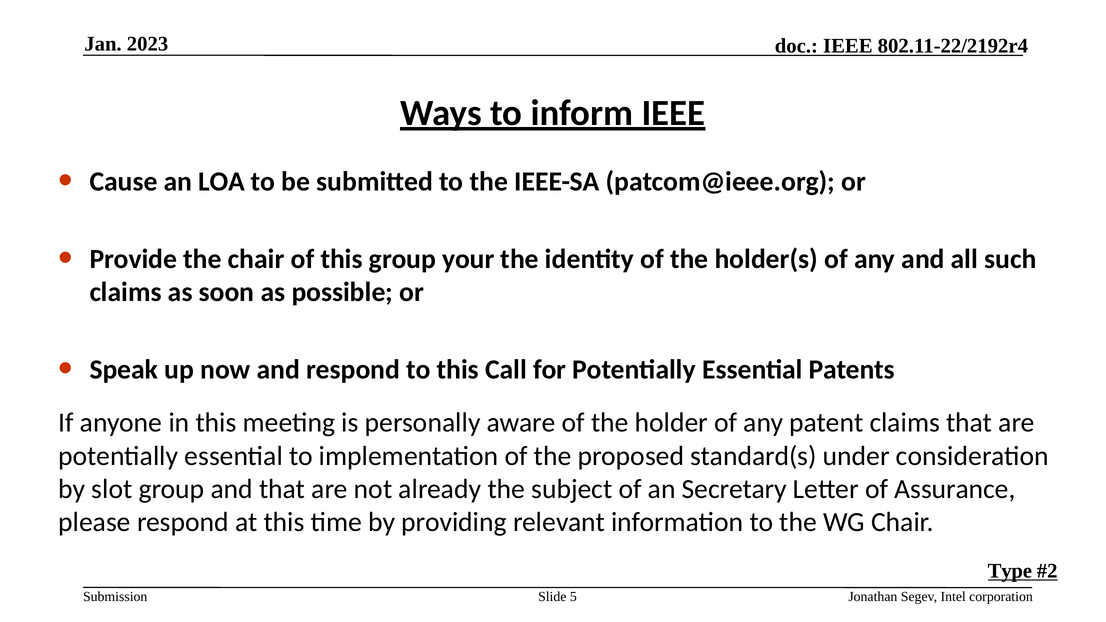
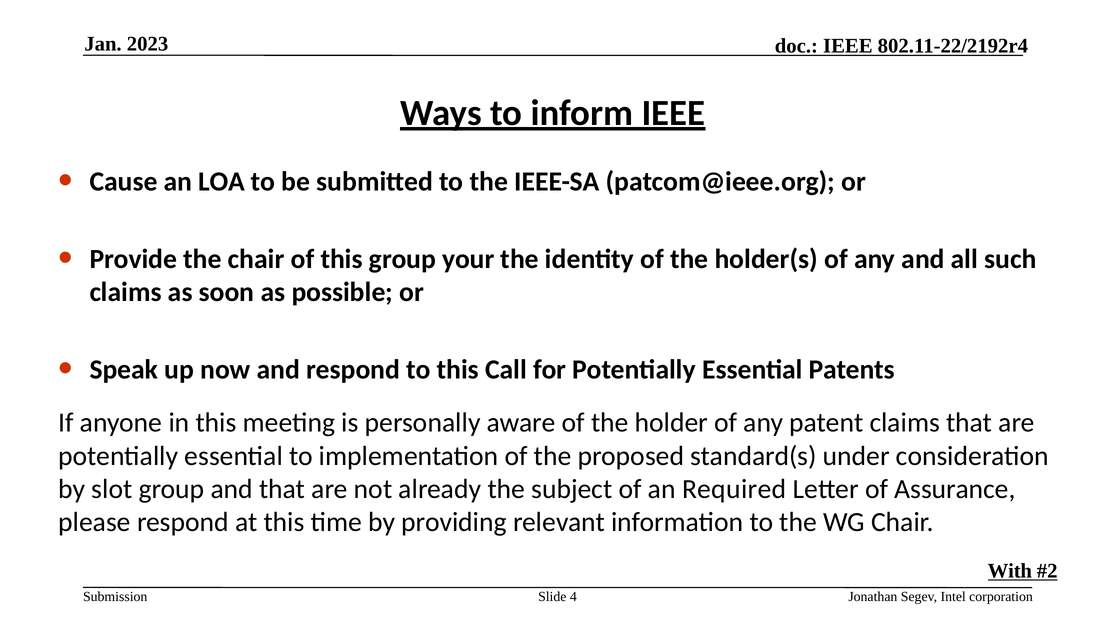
Secretary: Secretary -> Required
Type: Type -> With
5: 5 -> 4
